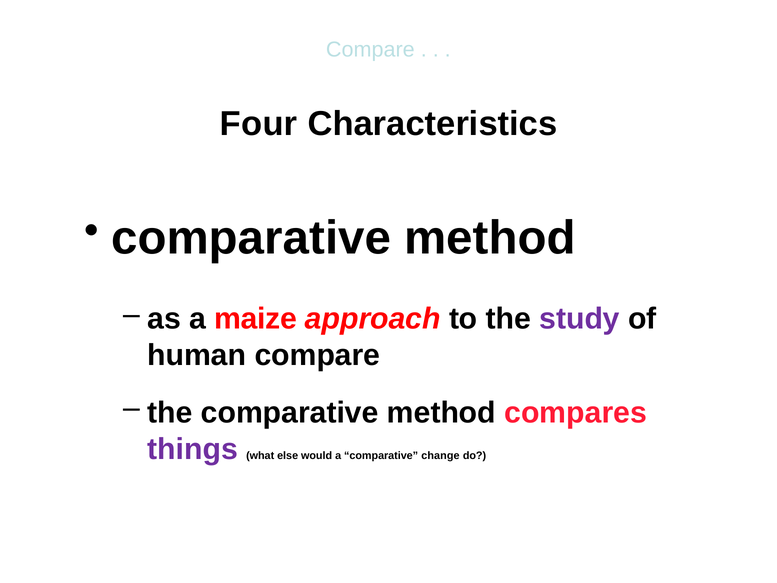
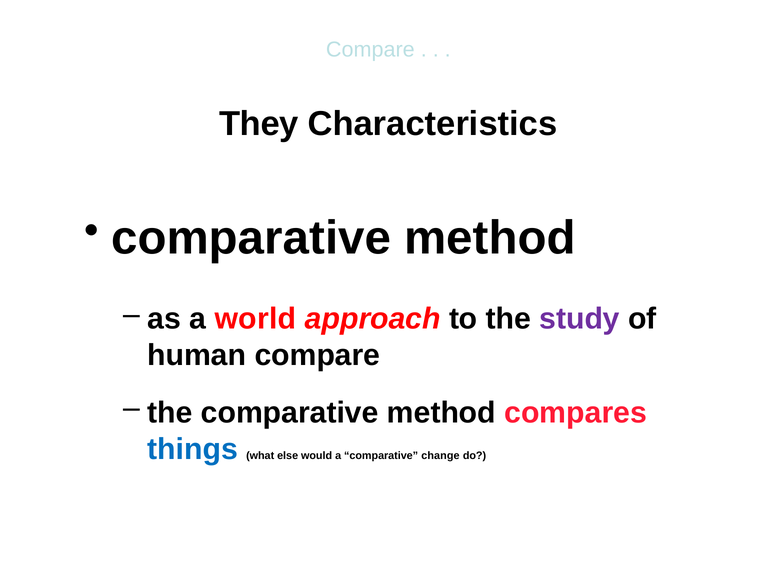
Four: Four -> They
maize: maize -> world
things colour: purple -> blue
